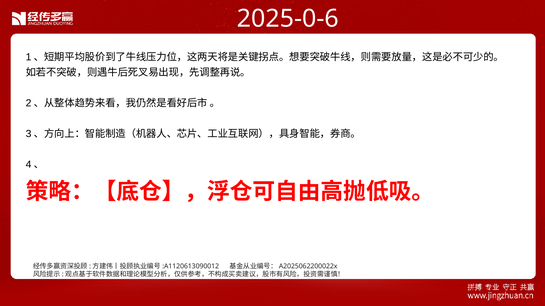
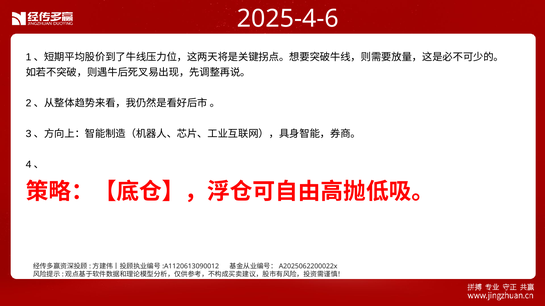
2025-0-6: 2025-0-6 -> 2025-4-6
